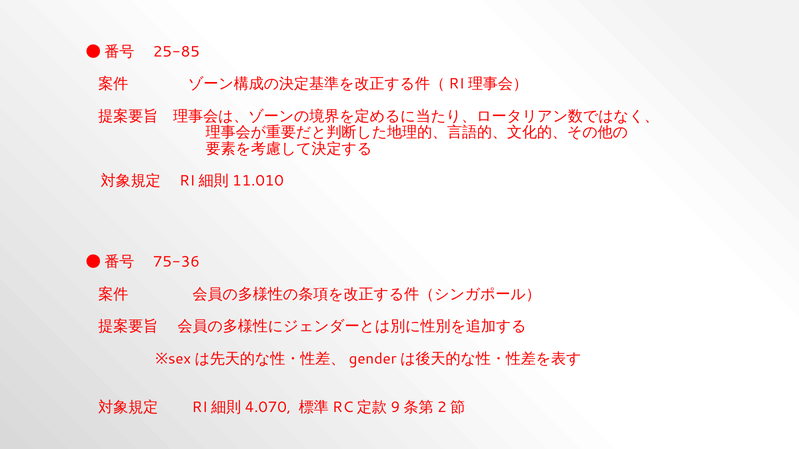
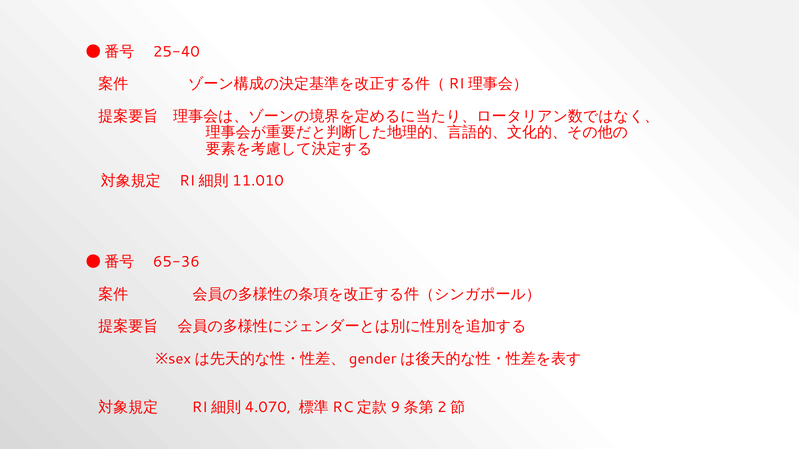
25-85: 25-85 -> 25-40
75-36: 75-36 -> 65-36
